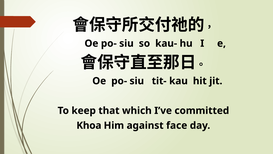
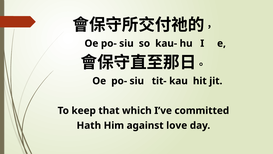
Khoa: Khoa -> Hath
face: face -> love
